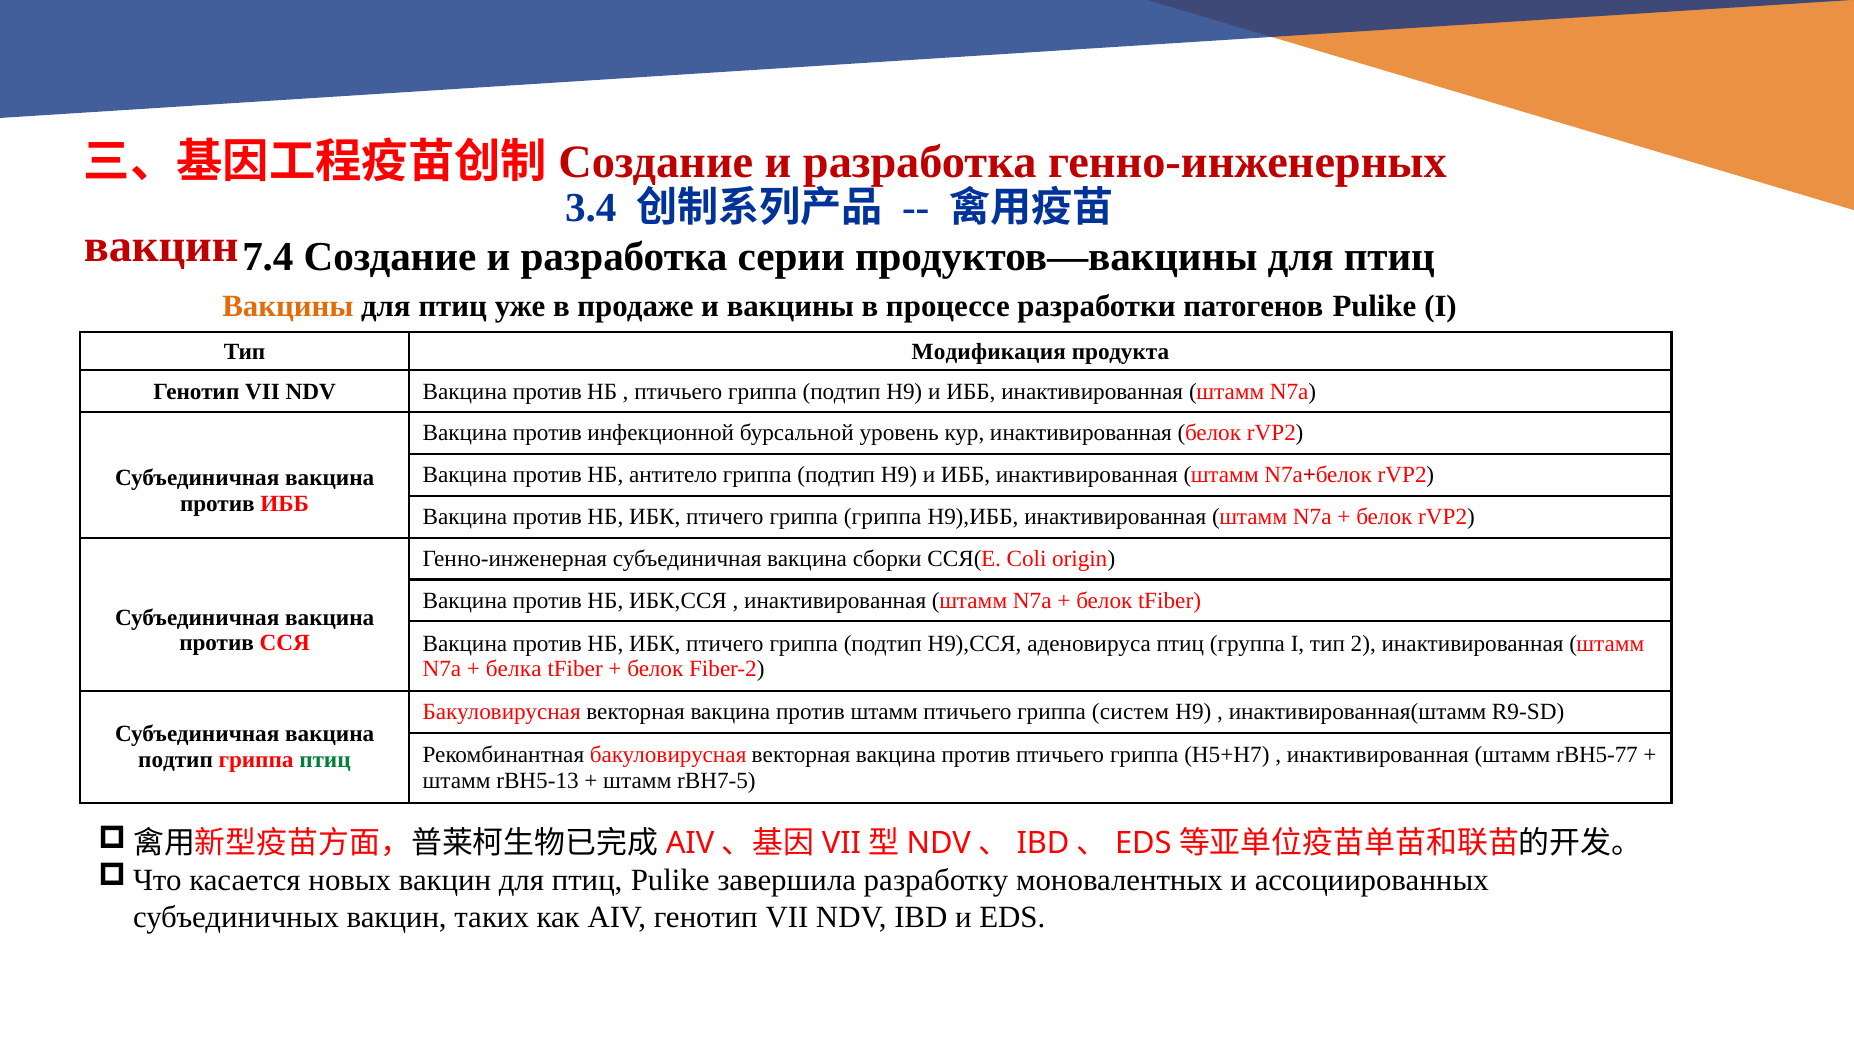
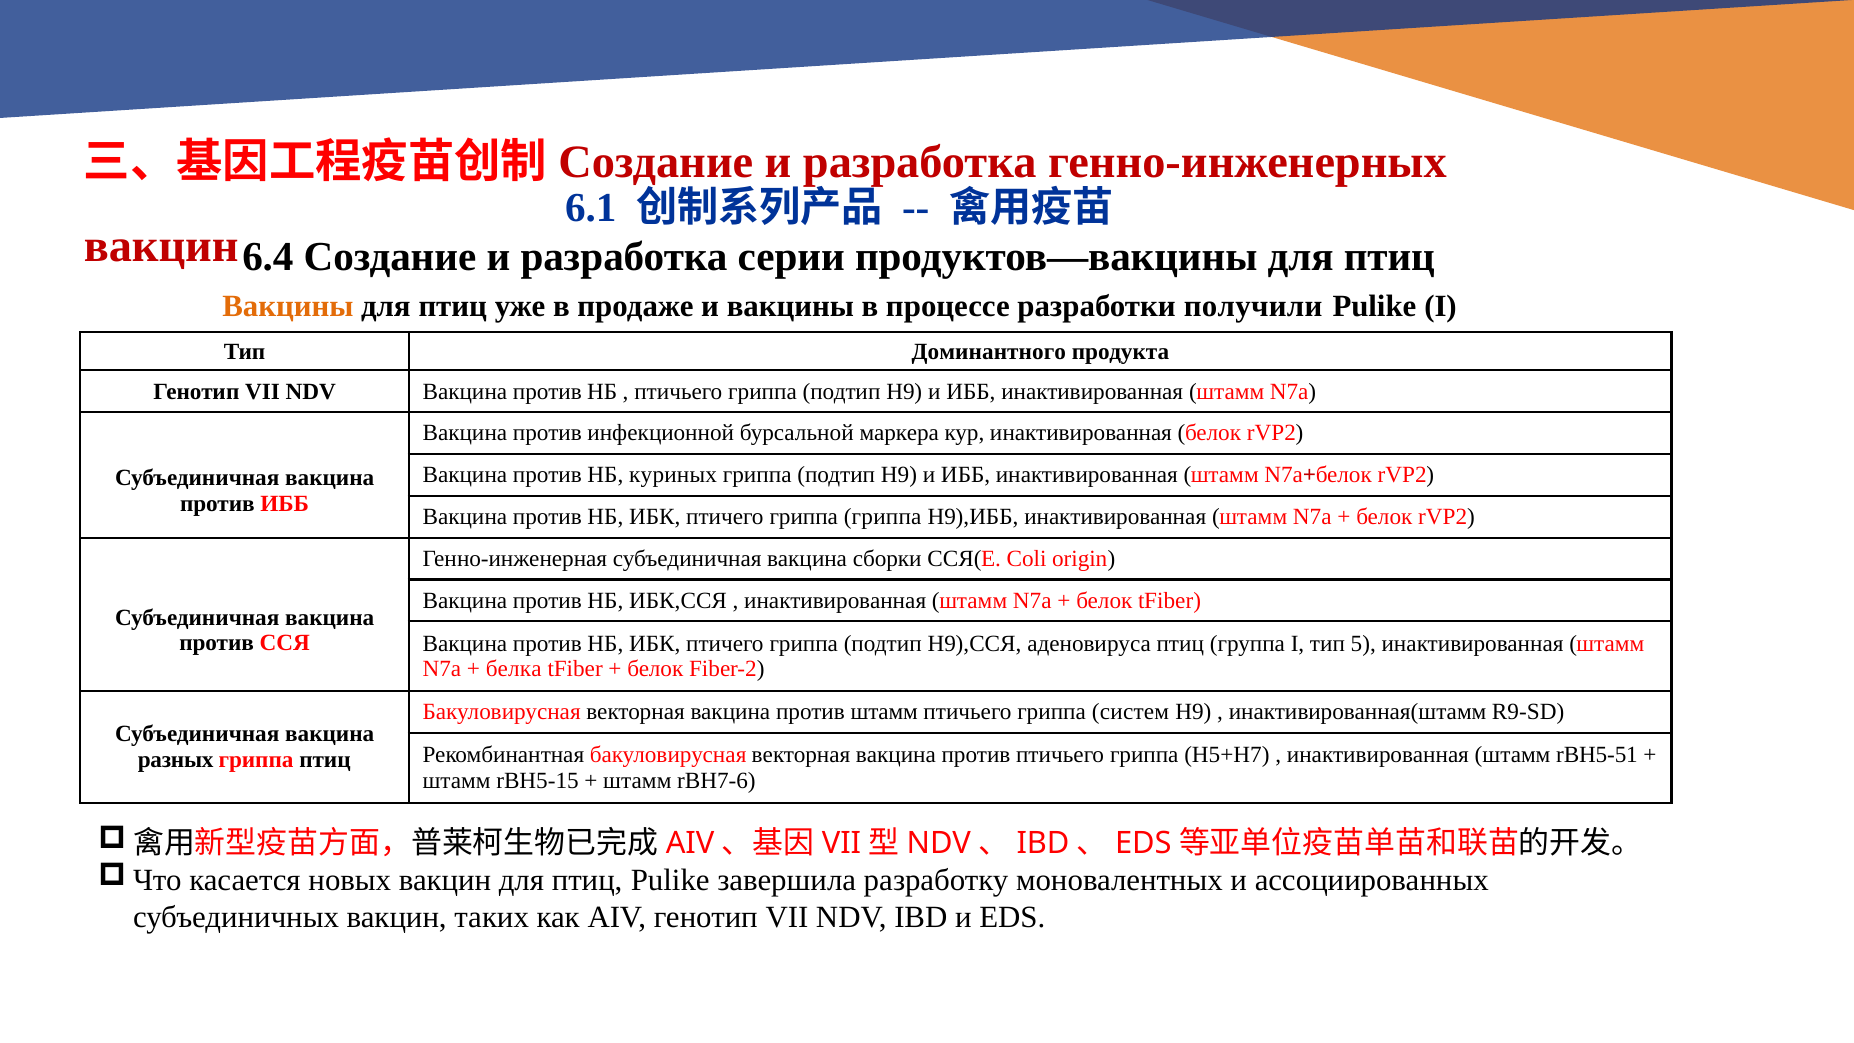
3.4: 3.4 -> 6.1
7.4: 7.4 -> 6.4
патогенов: патогенов -> получили
Модификация: Модификация -> Доминантного
уровень: уровень -> маркера
антитело: антитело -> куриных
2: 2 -> 5
rBH5-77: rBH5-77 -> rBH5-51
подтип at (176, 760): подтип -> разных
птиц at (325, 760) colour: green -> black
rBH5-13: rBH5-13 -> rBH5-15
rBH7-5: rBH7-5 -> rBH7-6
